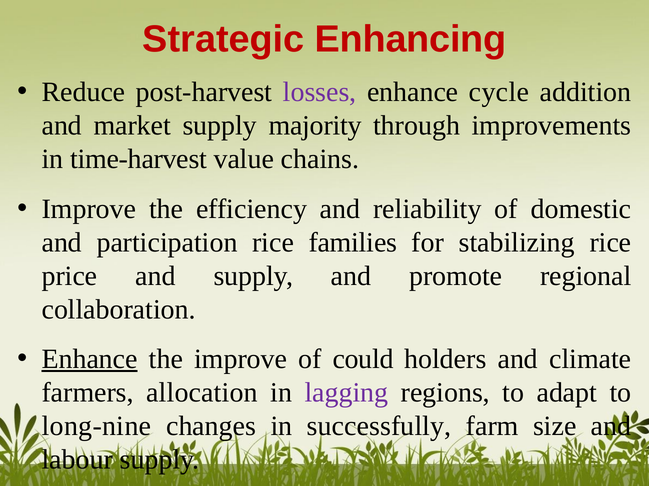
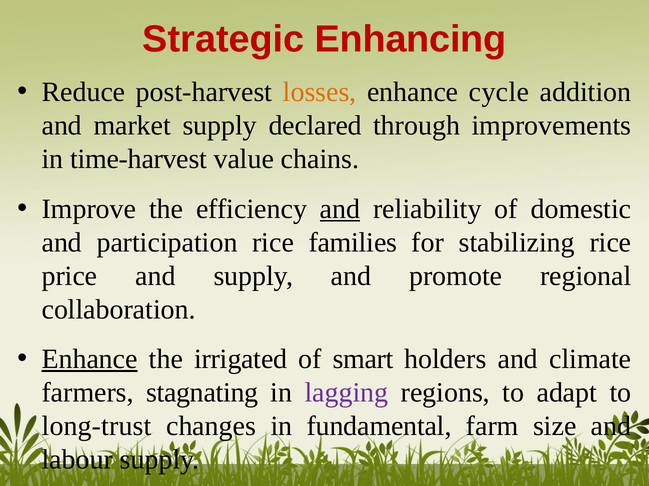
losses colour: purple -> orange
majority: majority -> declared
and at (340, 209) underline: none -> present
the improve: improve -> irrigated
could: could -> smart
allocation: allocation -> stagnating
long-nine: long-nine -> long-trust
successfully: successfully -> fundamental
